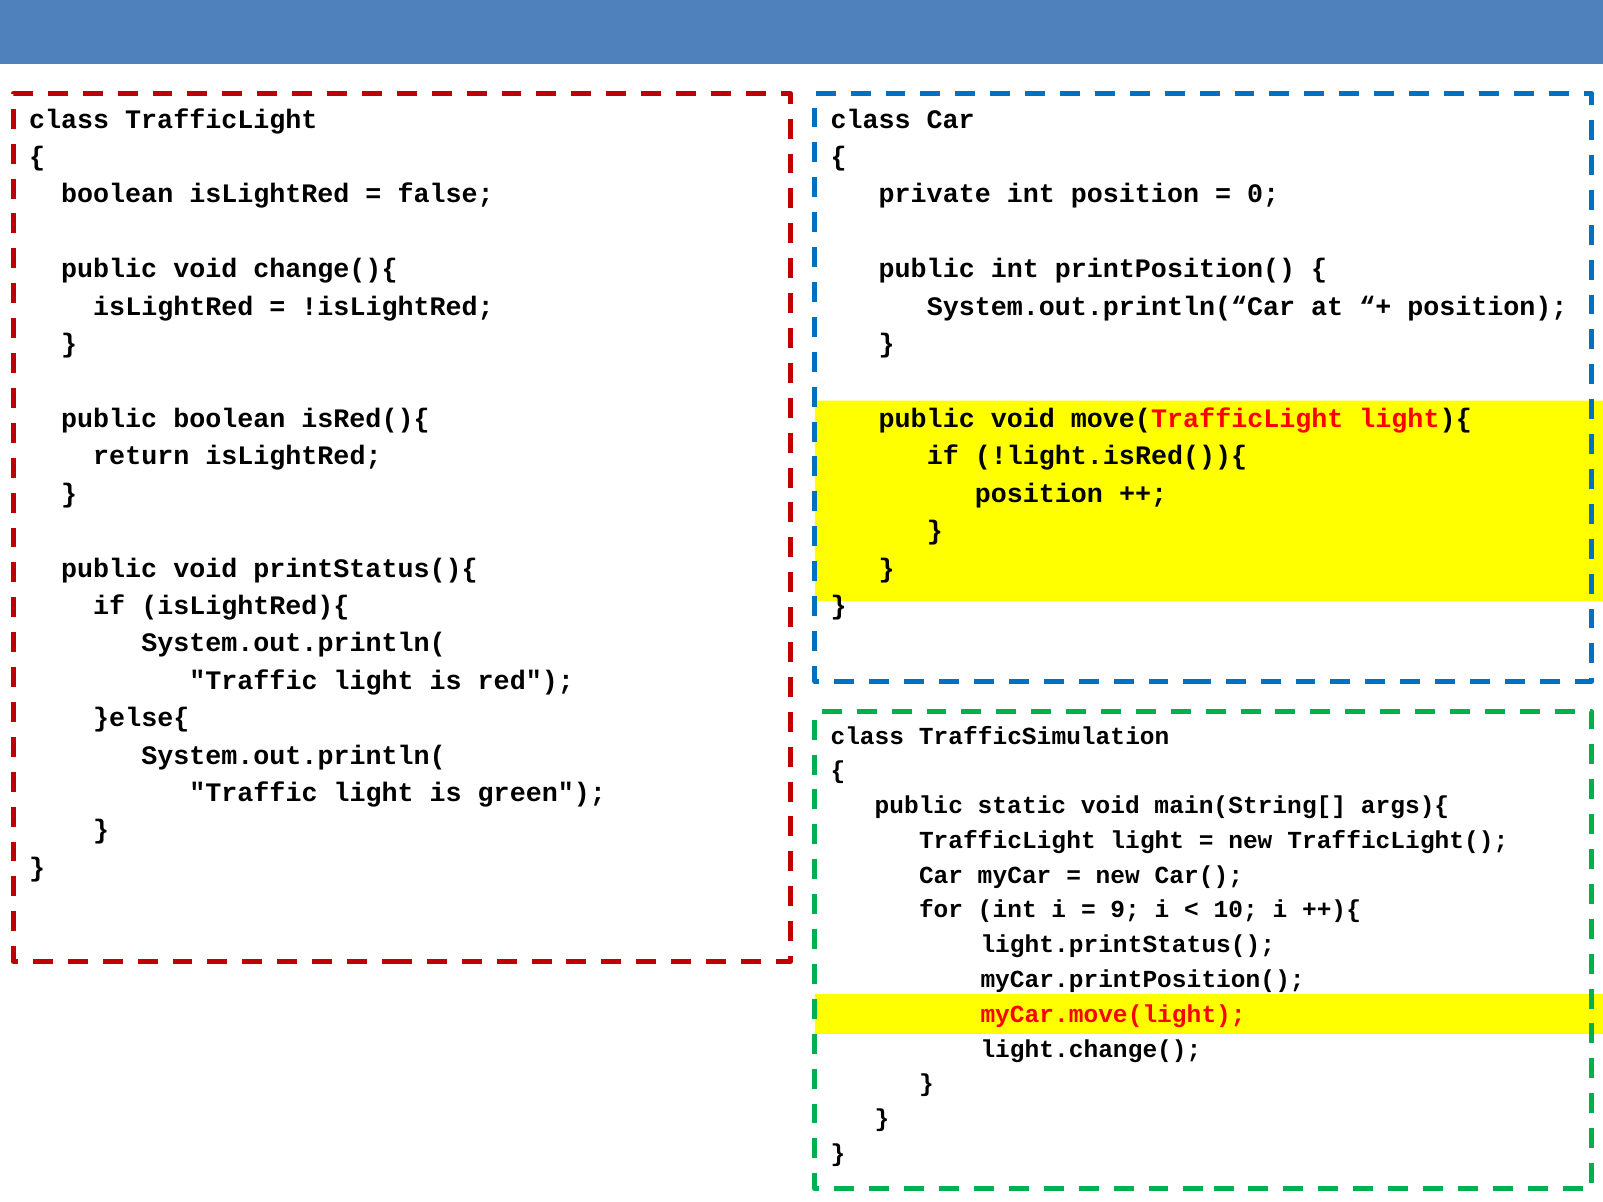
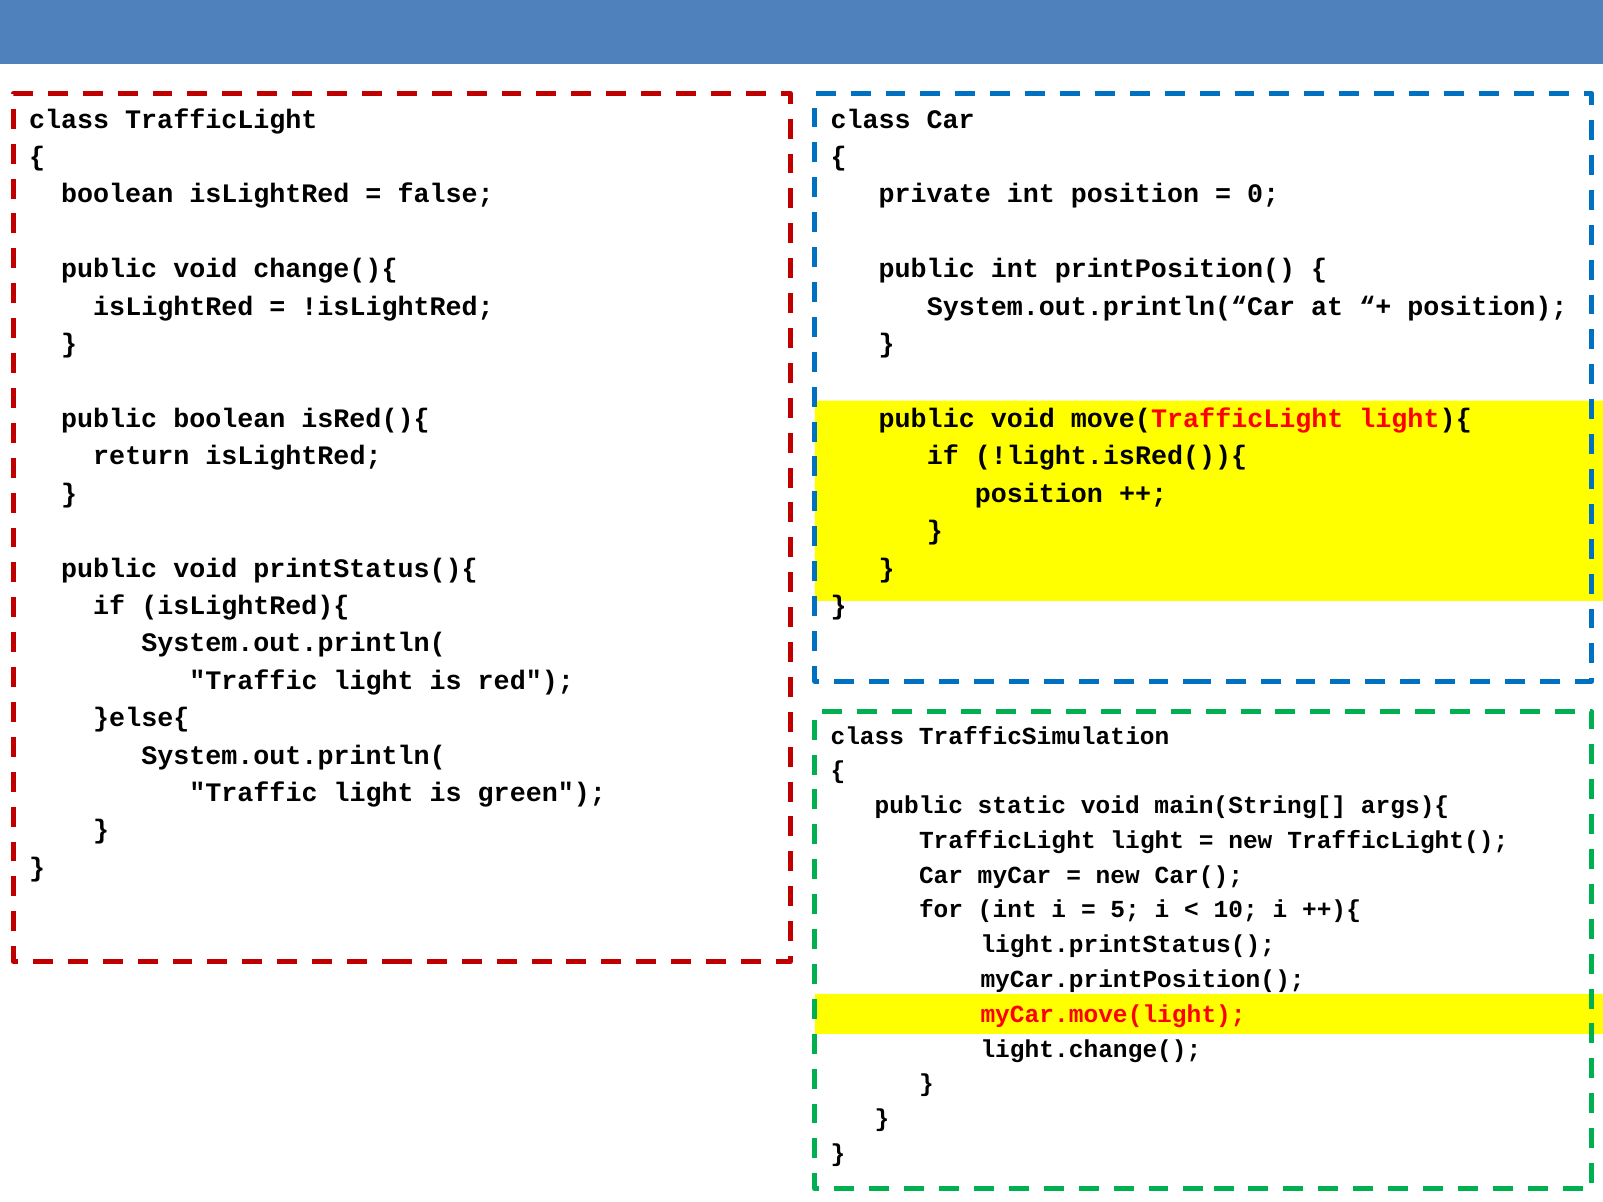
9: 9 -> 5
